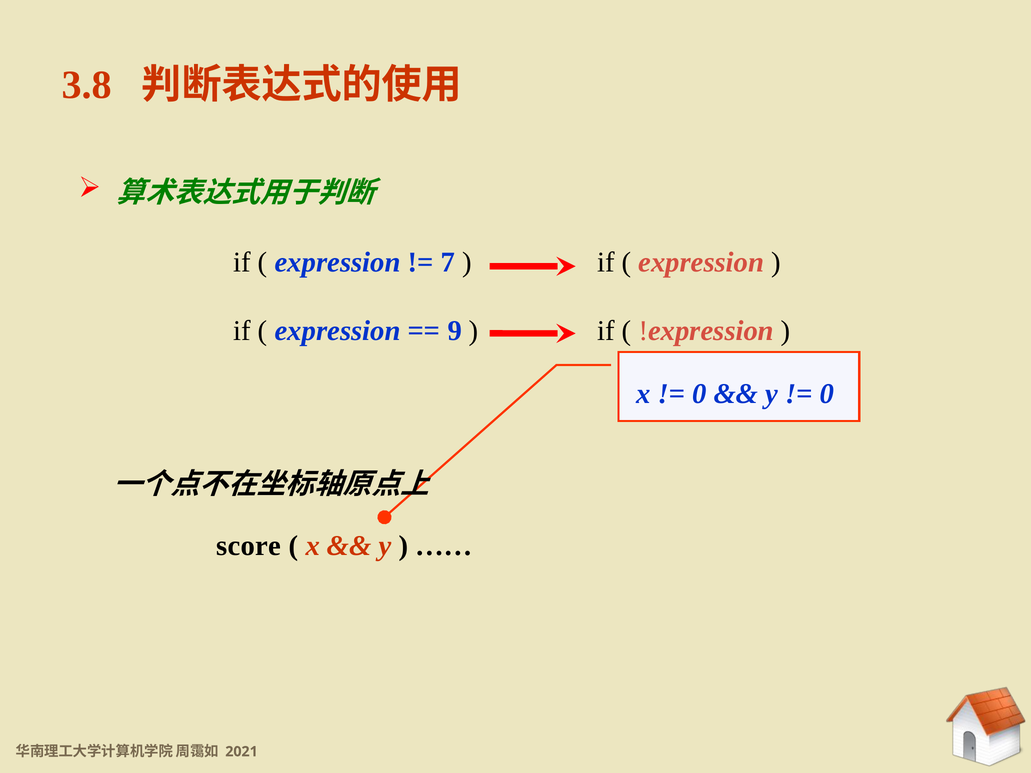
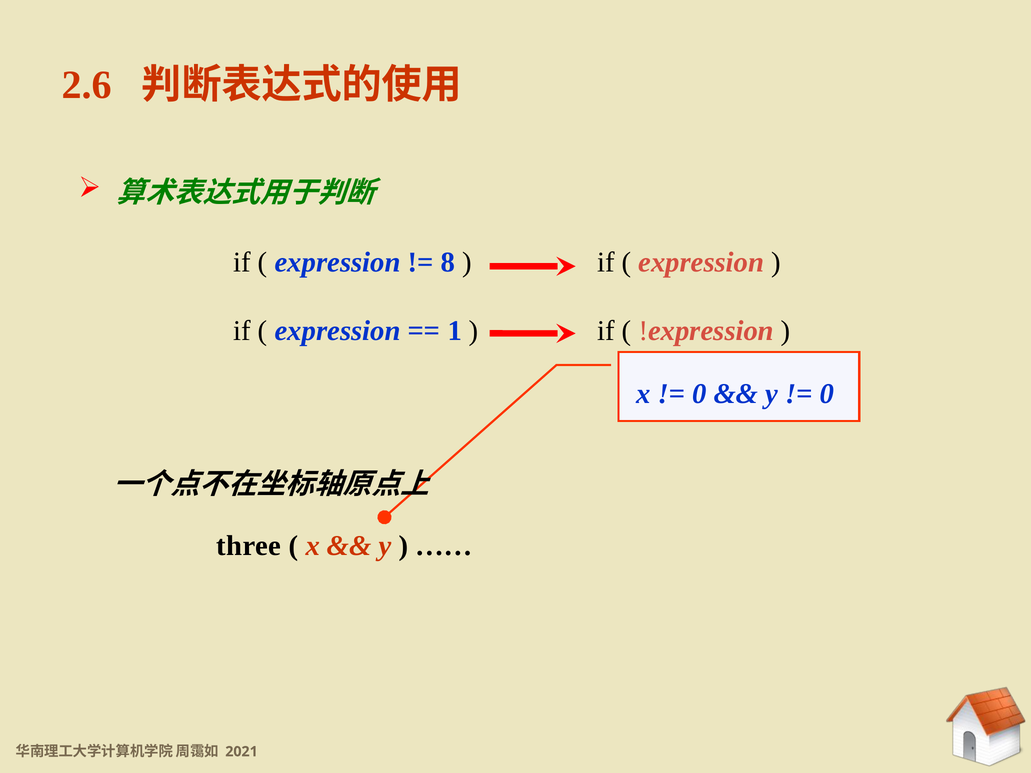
3.8: 3.8 -> 2.6
7: 7 -> 8
9: 9 -> 1
score: score -> three
